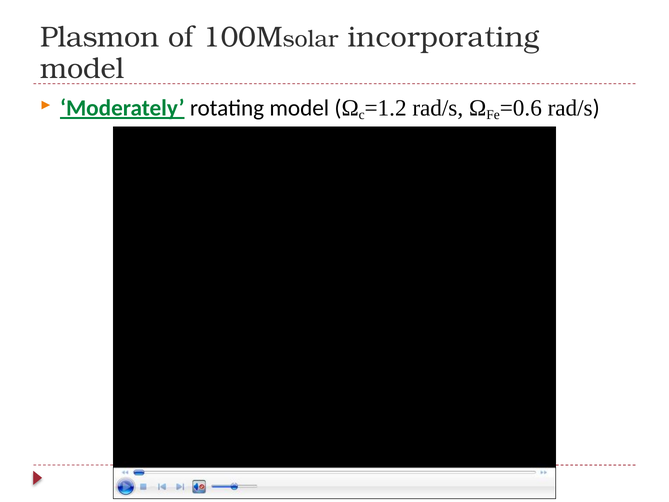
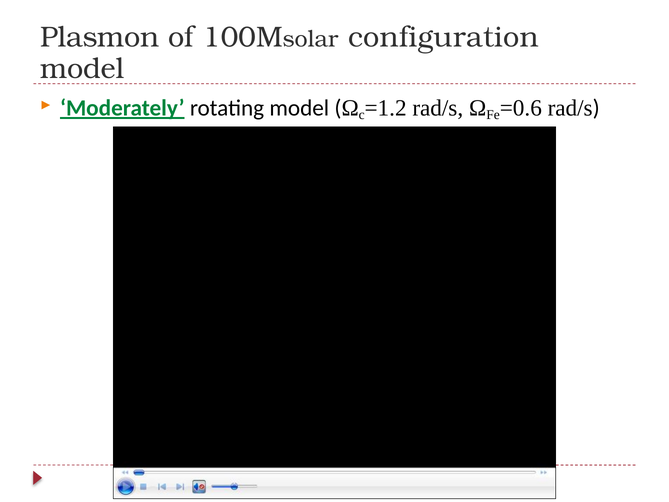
incorporating: incorporating -> configuration
